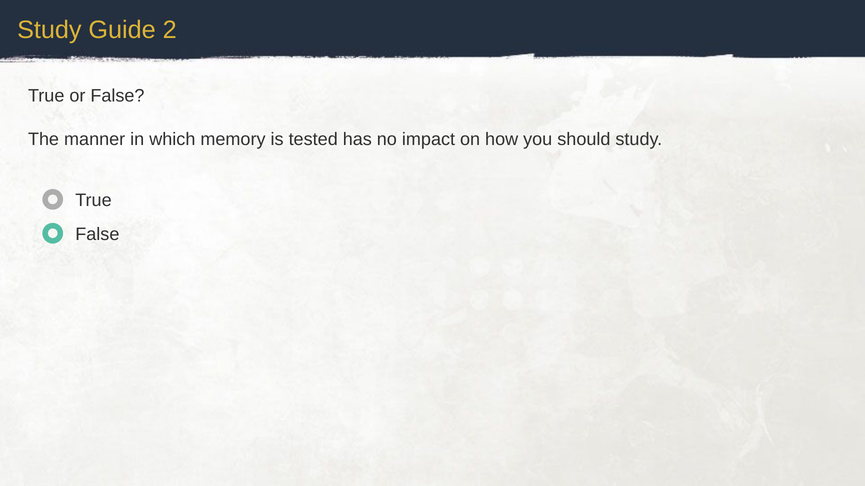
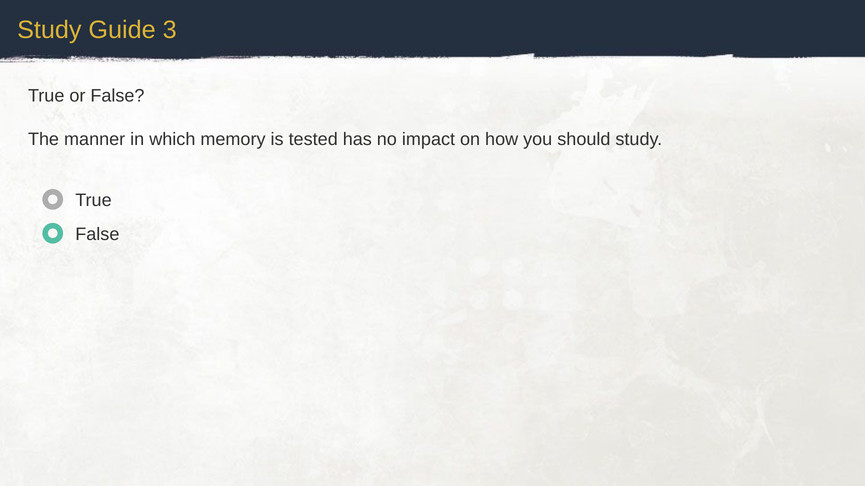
2: 2 -> 3
